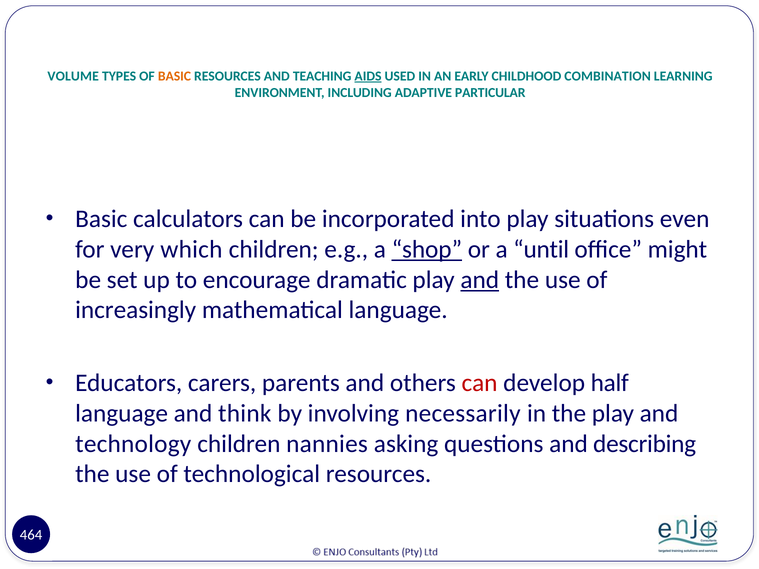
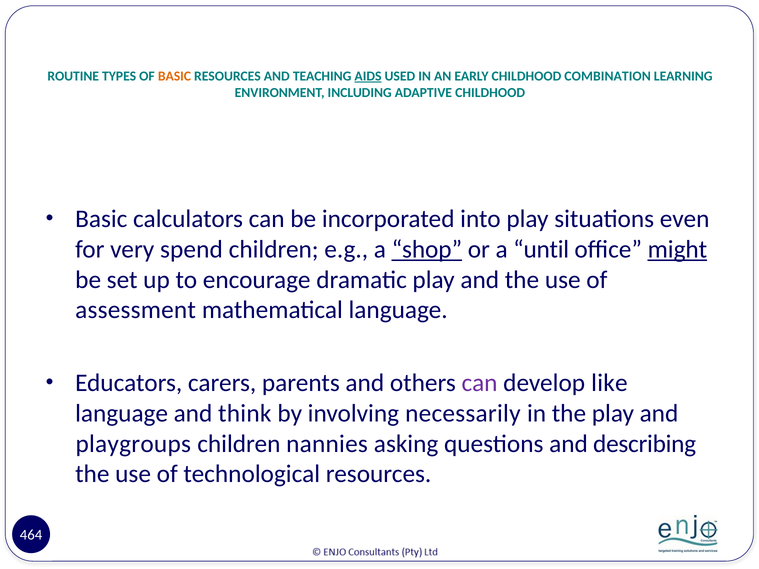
VOLUME: VOLUME -> ROUTINE
ADAPTIVE PARTICULAR: PARTICULAR -> CHILDHOOD
which: which -> spend
might underline: none -> present
and at (480, 280) underline: present -> none
increasingly: increasingly -> assessment
can at (480, 383) colour: red -> purple
half: half -> like
technology: technology -> playgroups
